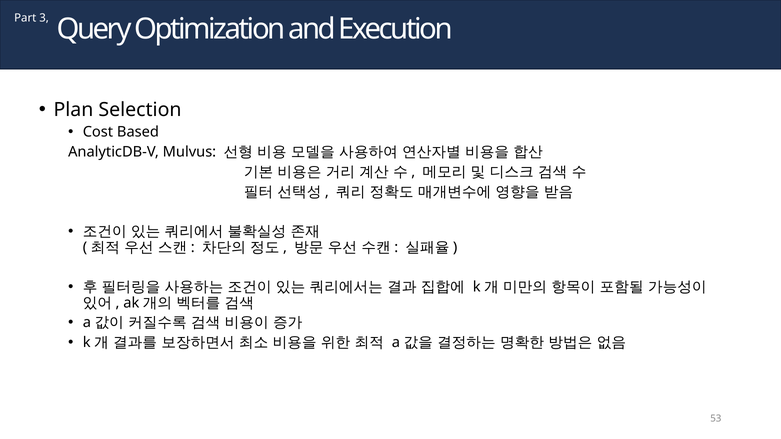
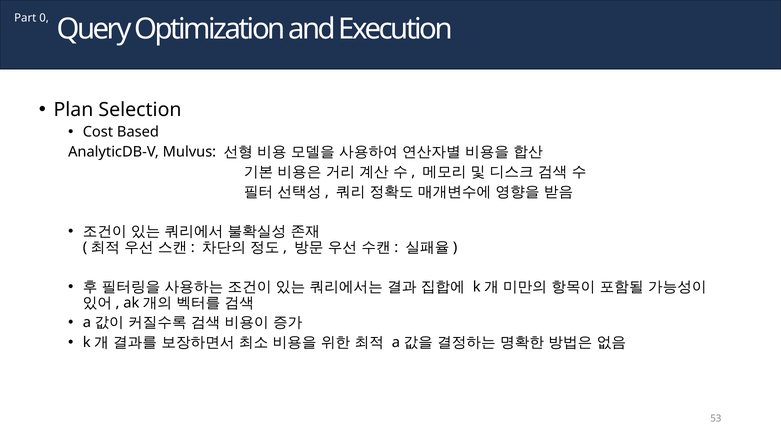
3: 3 -> 0
